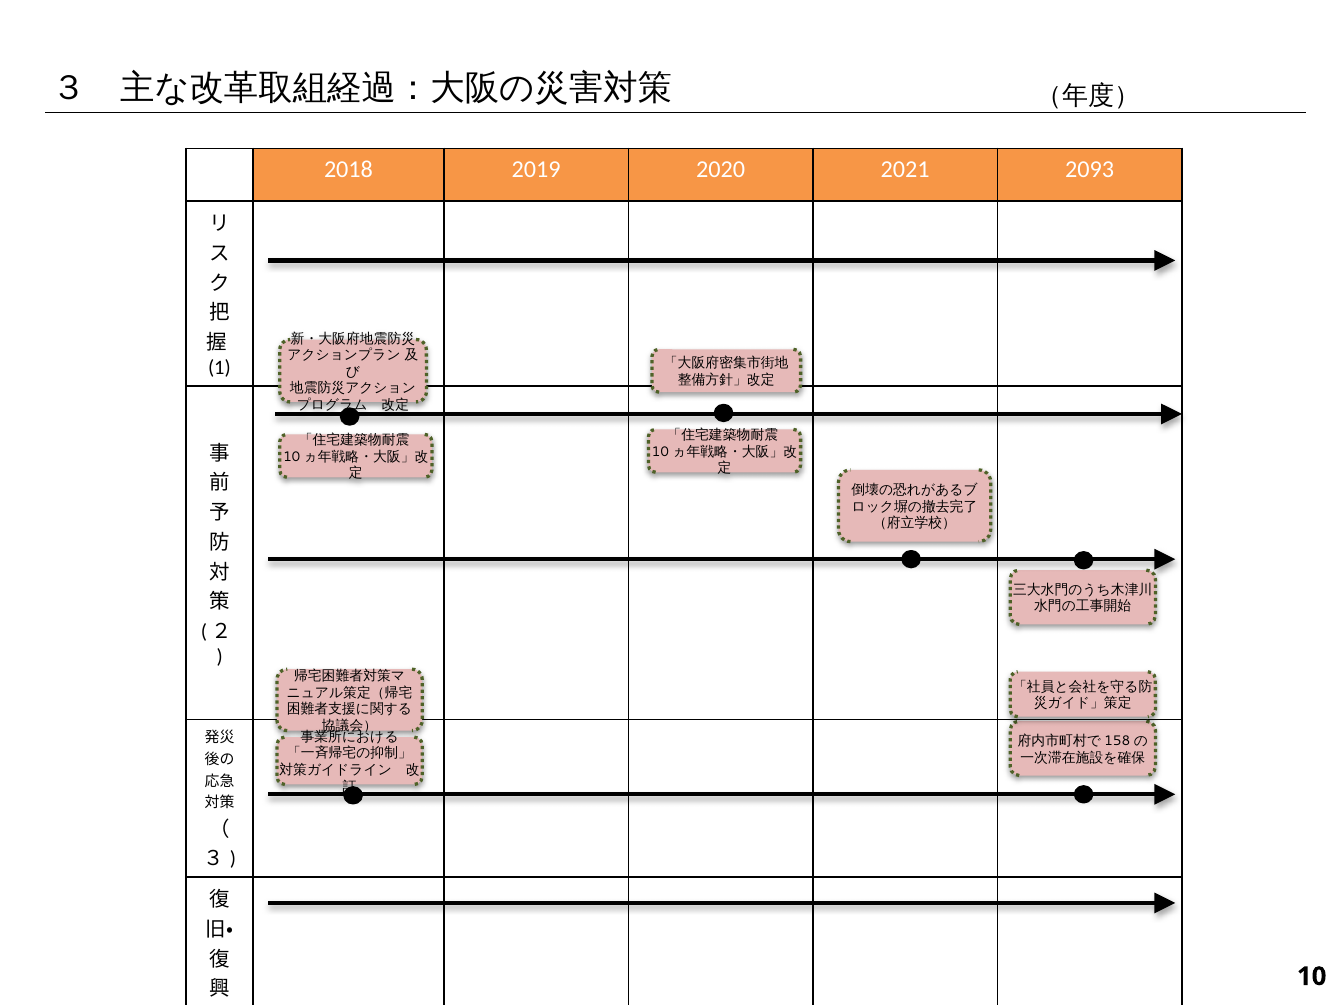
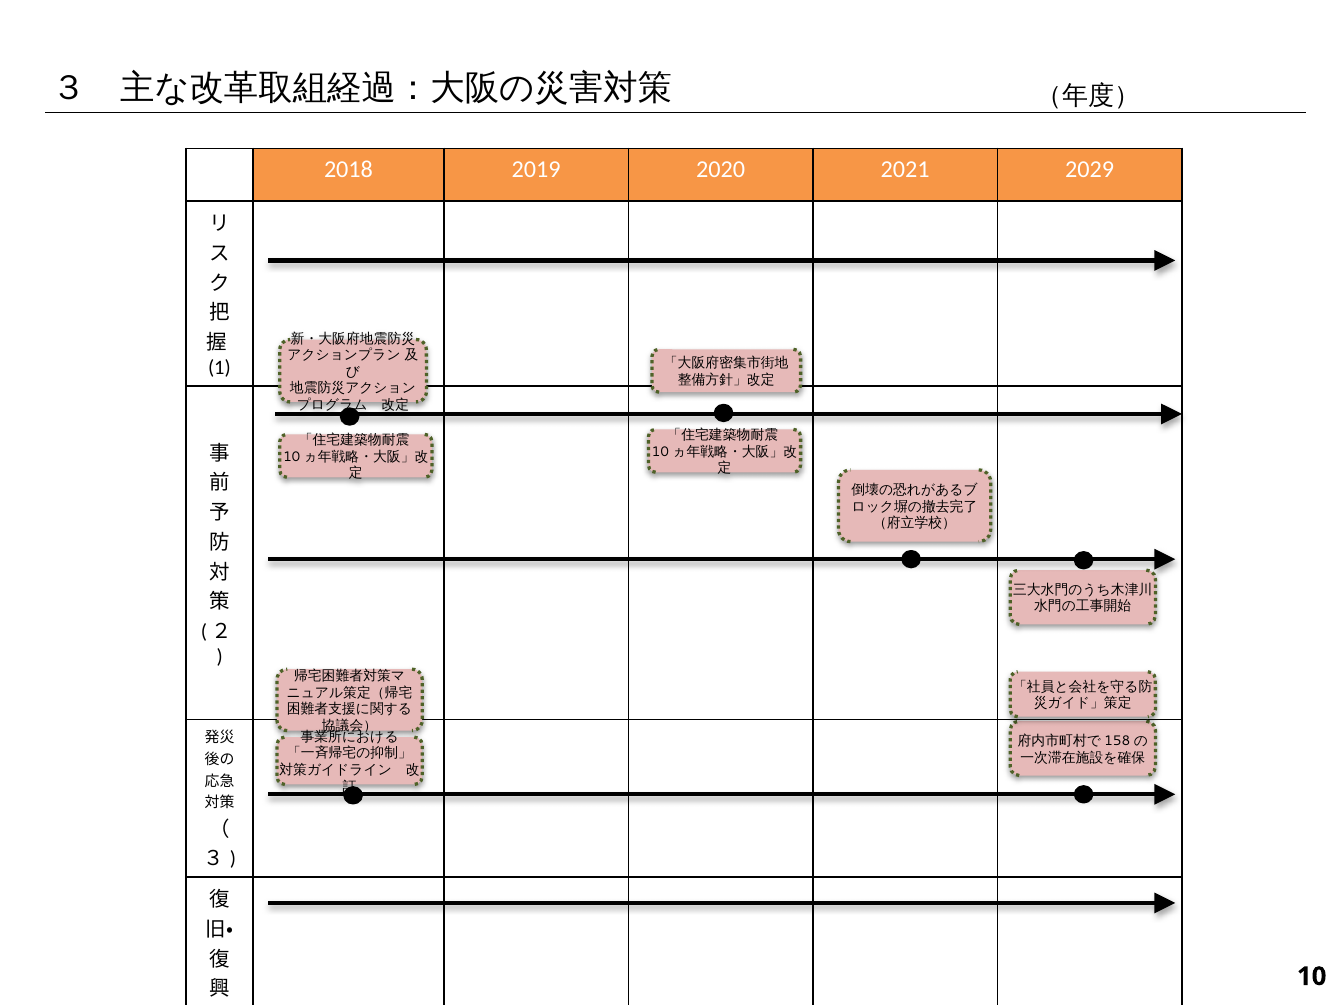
2093: 2093 -> 2029
